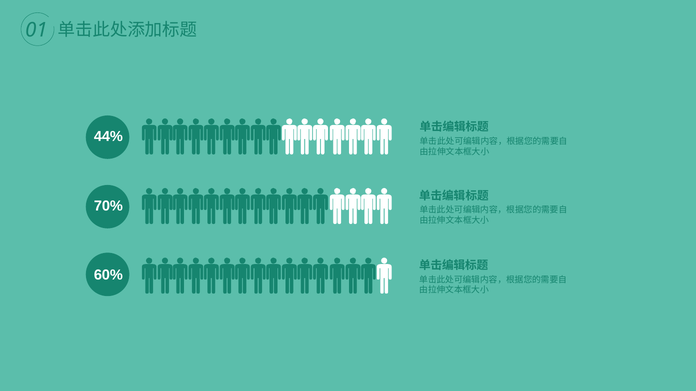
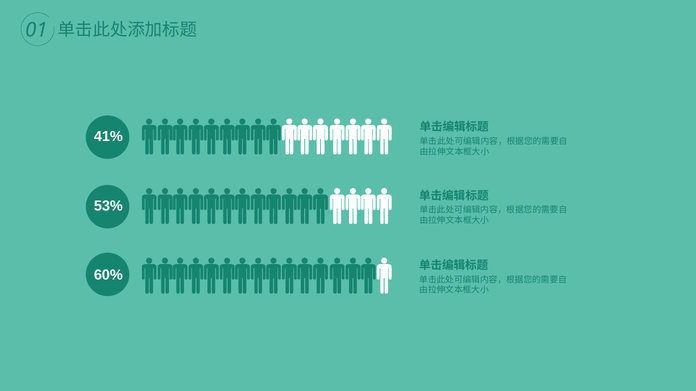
44%: 44% -> 41%
70%: 70% -> 53%
